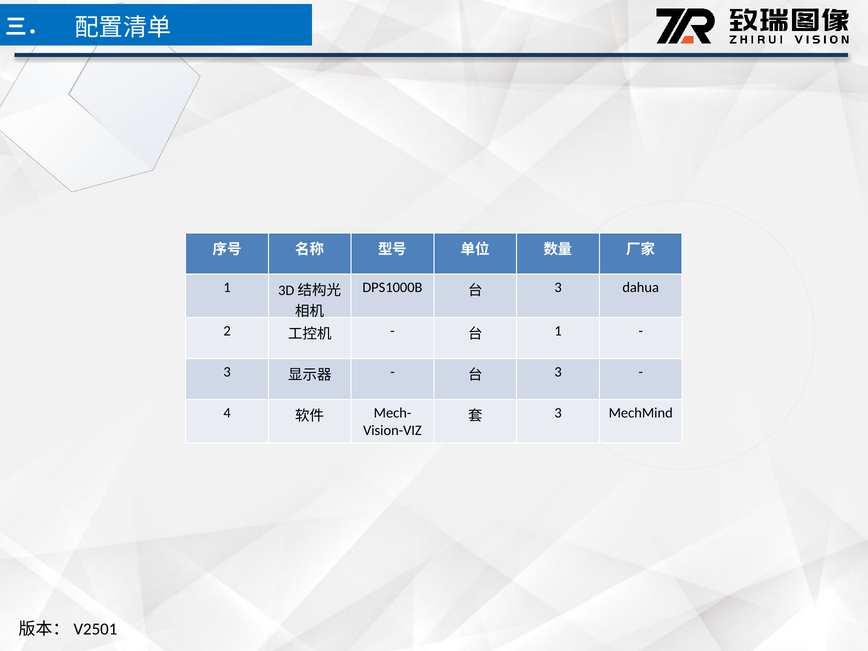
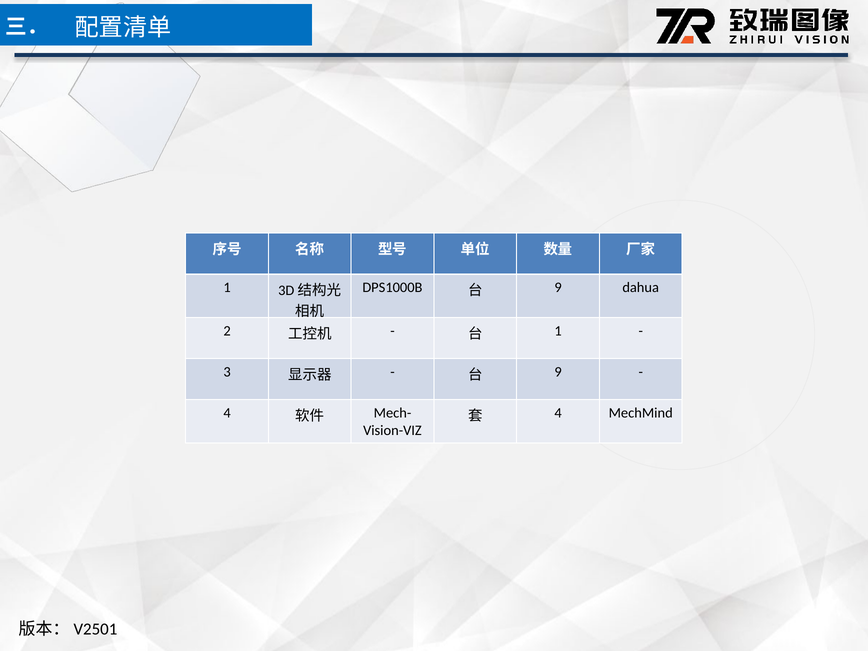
3 at (558, 288): 3 -> 9
3 at (558, 372): 3 -> 9
3 at (558, 413): 3 -> 4
